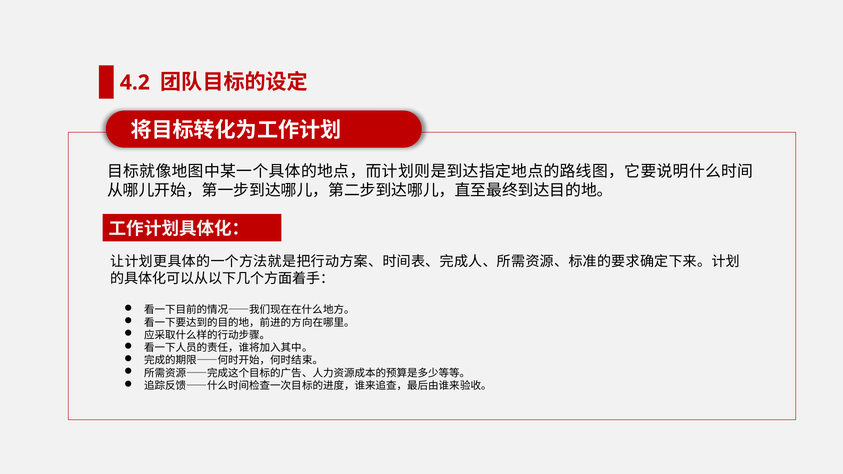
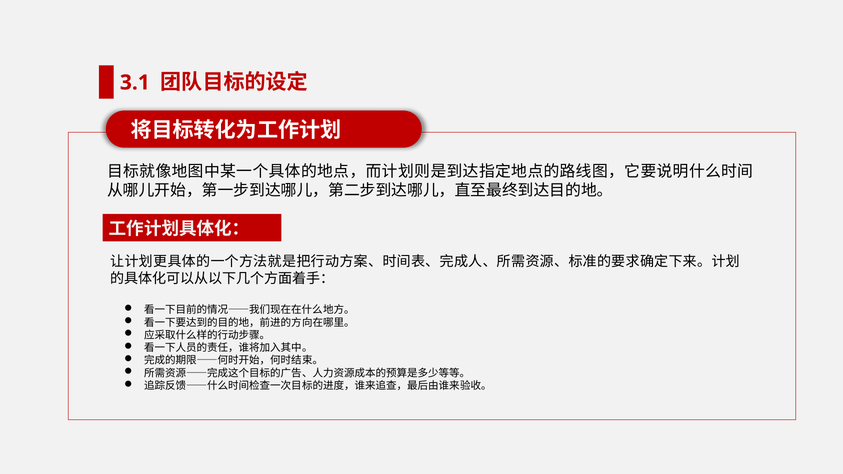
4.2: 4.2 -> 3.1
